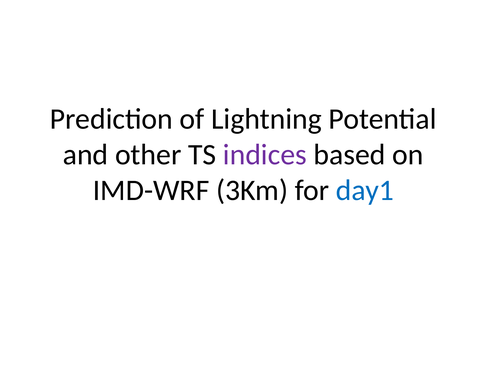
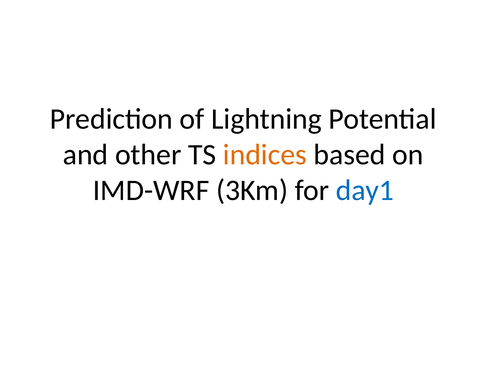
indices colour: purple -> orange
